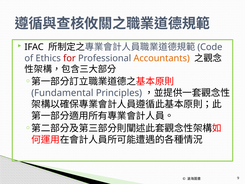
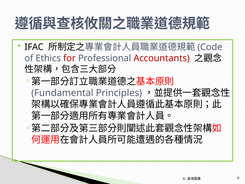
Accountants colour: orange -> red
